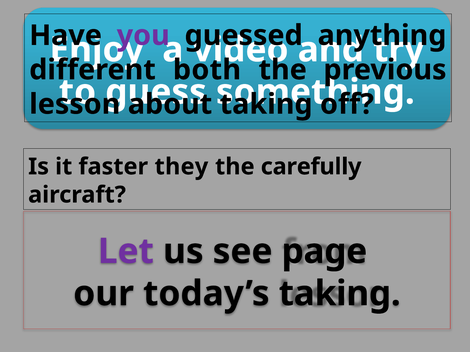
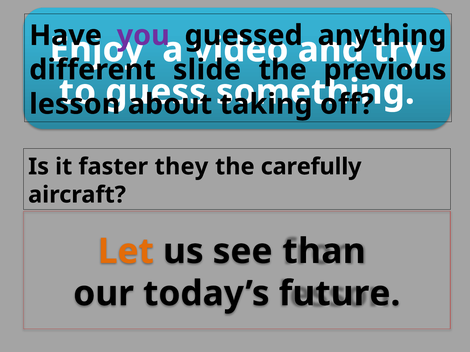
both: both -> slide
Let colour: purple -> orange
page: page -> than
today’s taking: taking -> future
